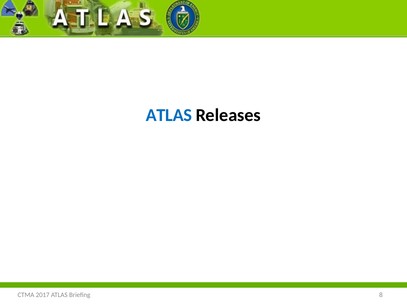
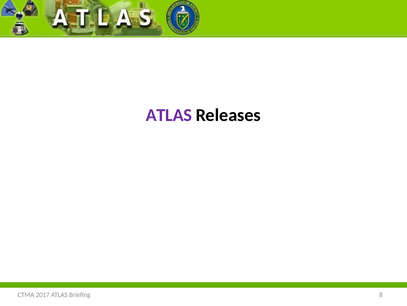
ATLAS at (169, 115) colour: blue -> purple
